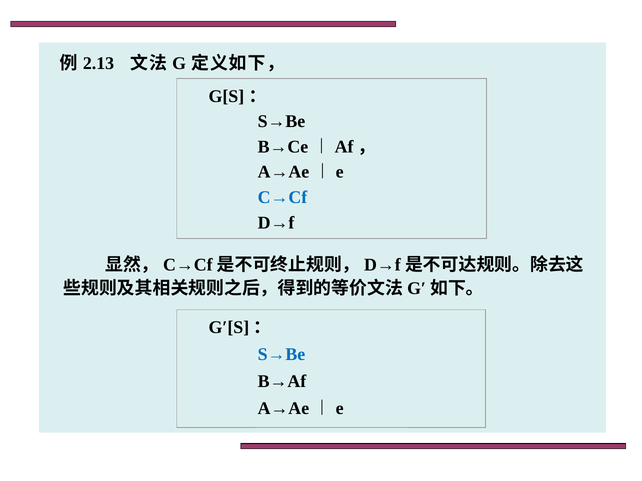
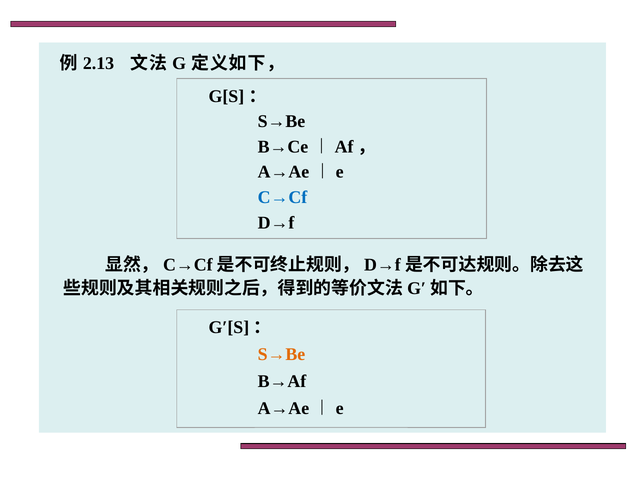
S→Be at (281, 355) colour: blue -> orange
